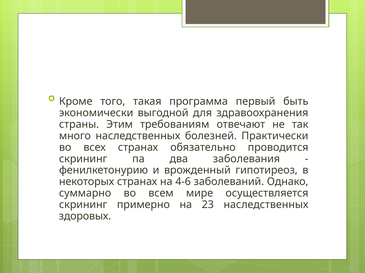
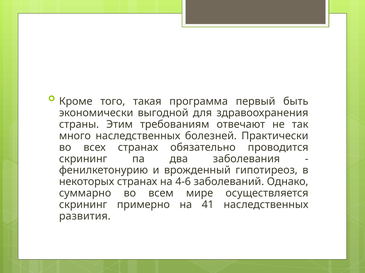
23: 23 -> 41
здоровых: здоровых -> развития
